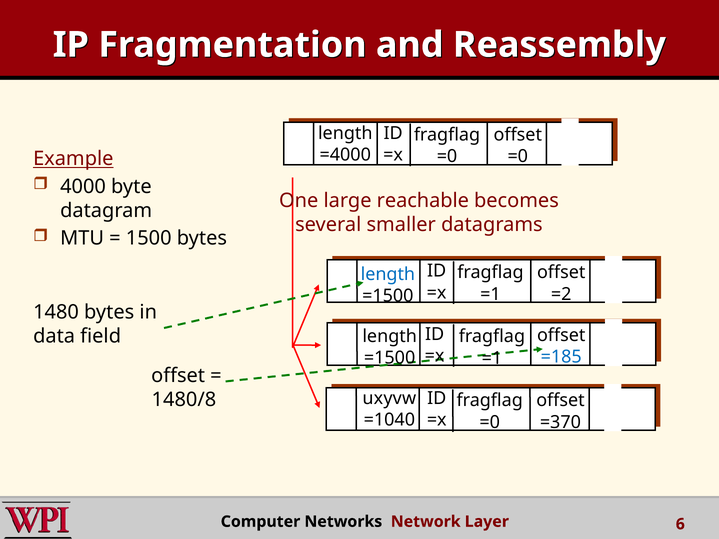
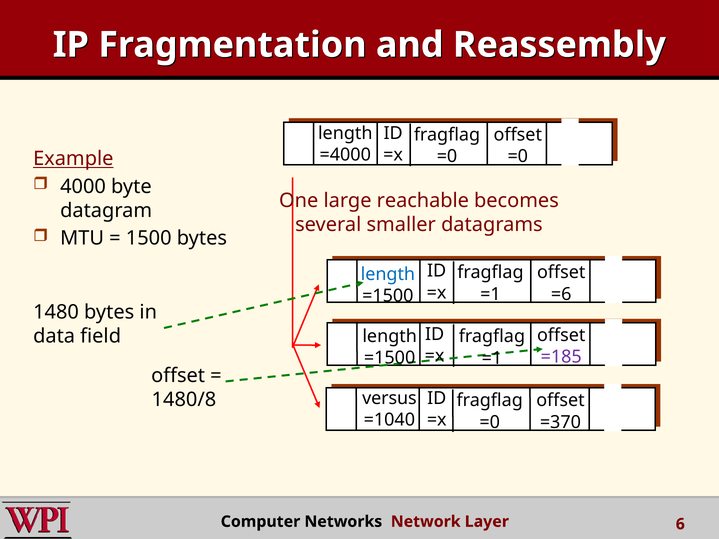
=2: =2 -> =6
=185 colour: blue -> purple
uxyvw: uxyvw -> versus
